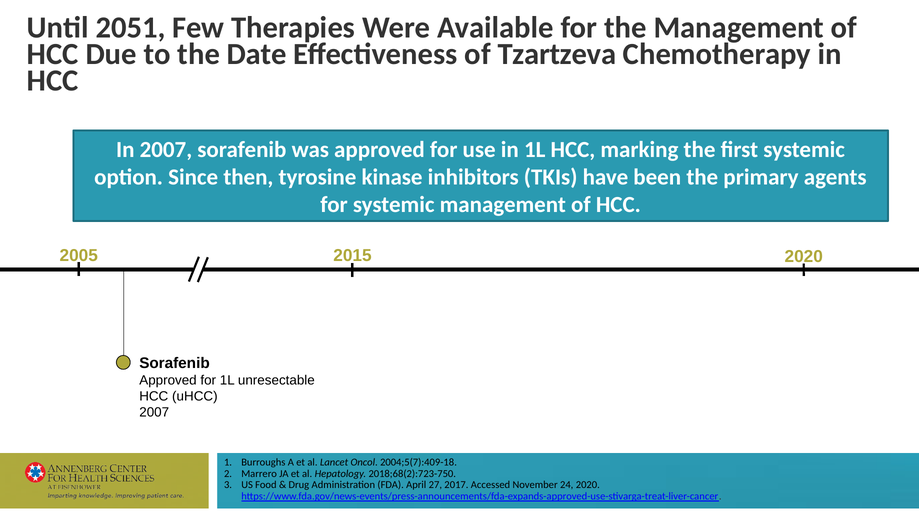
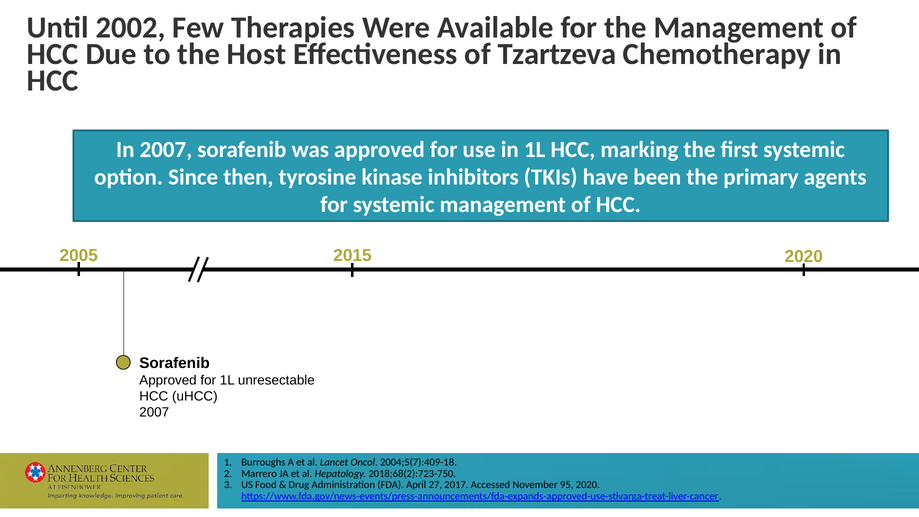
2051: 2051 -> 2002
Date: Date -> Host
24: 24 -> 95
